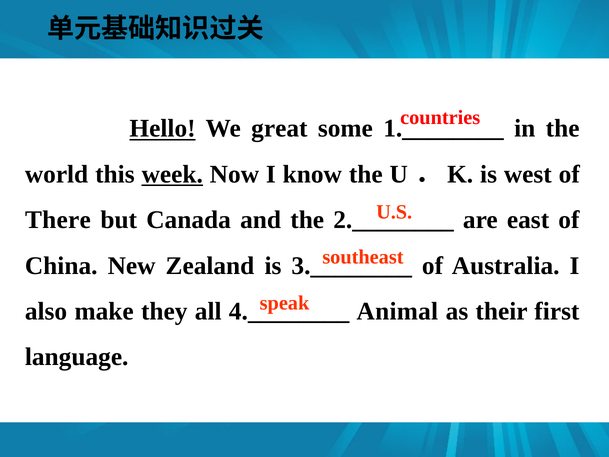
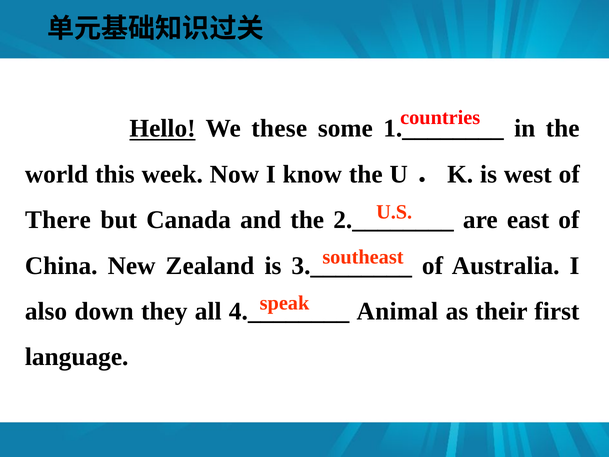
great: great -> these
week underline: present -> none
make: make -> down
